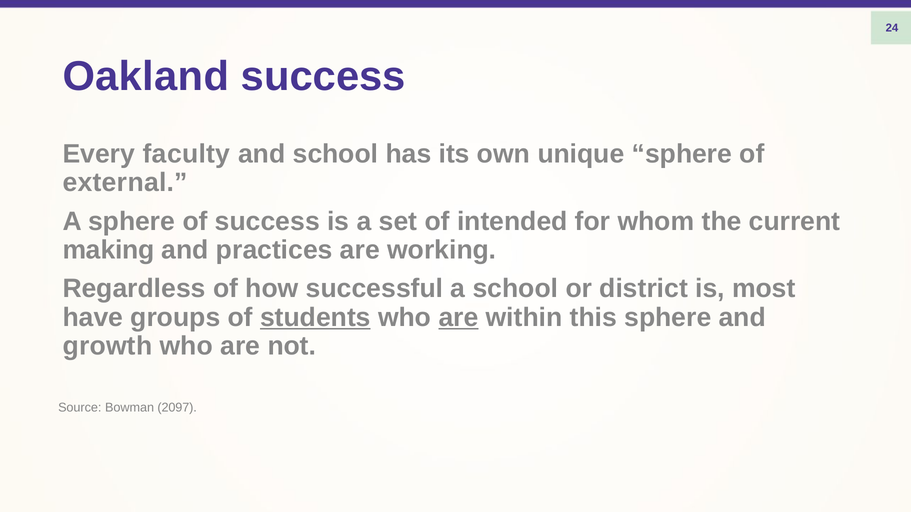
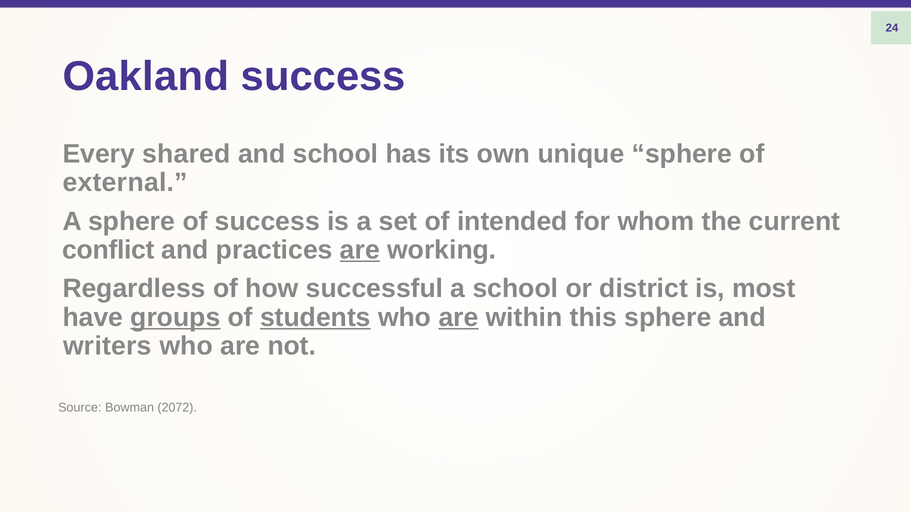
faculty: faculty -> shared
making: making -> conflict
are at (360, 250) underline: none -> present
groups underline: none -> present
growth: growth -> writers
2097: 2097 -> 2072
